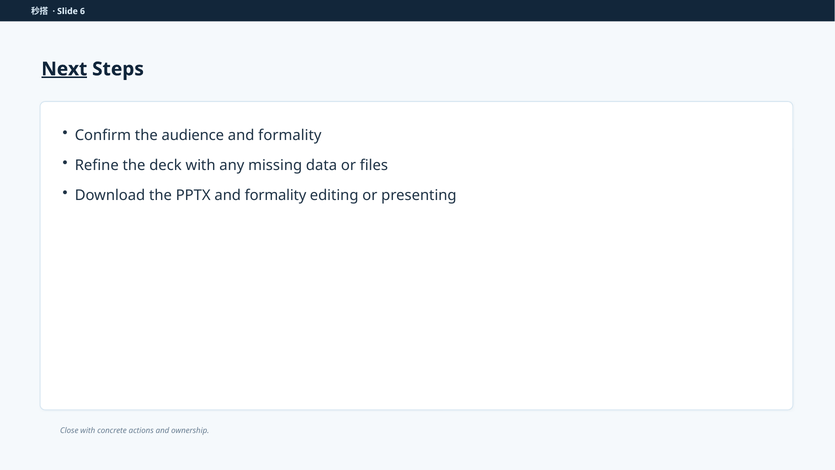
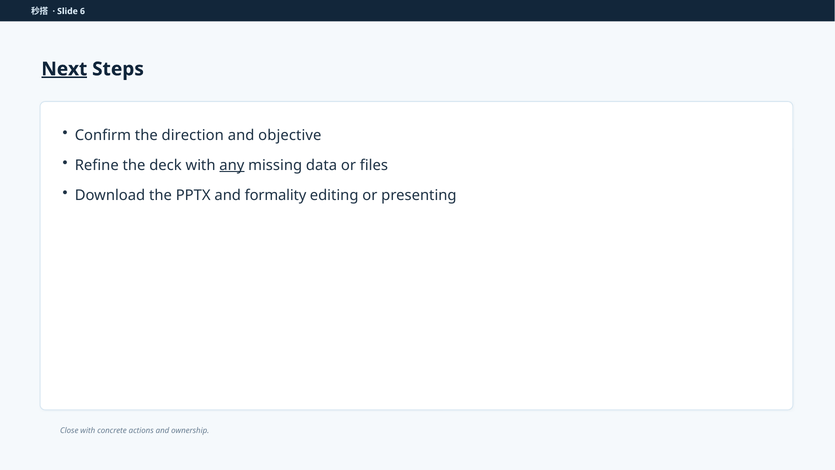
audience: audience -> direction
formality at (290, 135): formality -> objective
any underline: none -> present
